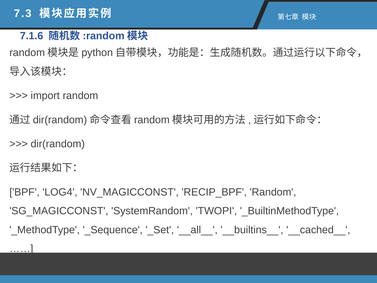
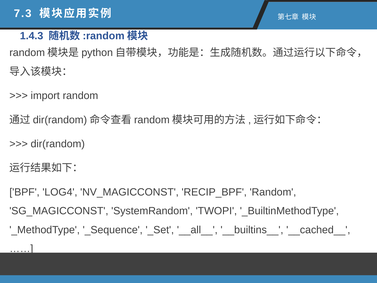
7.1.6: 7.1.6 -> 1.4.3
